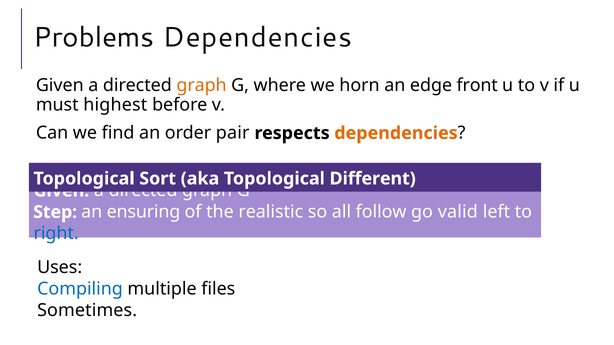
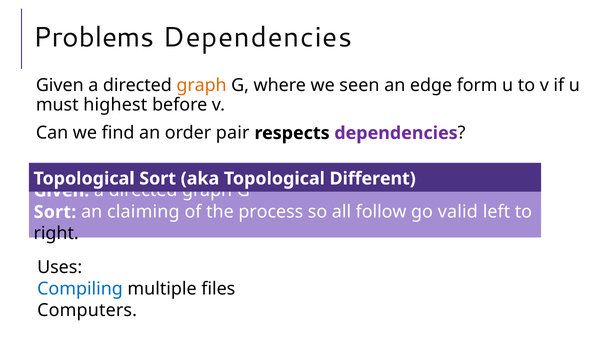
horn: horn -> seen
front: front -> form
dependencies at (396, 133) colour: orange -> purple
Step at (55, 212): Step -> Sort
ensuring: ensuring -> claiming
realistic: realistic -> process
right colour: blue -> black
Sometimes: Sometimes -> Computers
